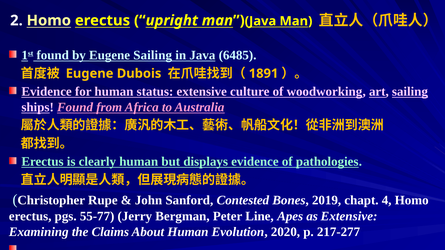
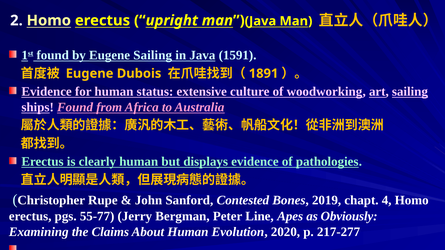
6485: 6485 -> 1591
as Extensive: Extensive -> Obviously
